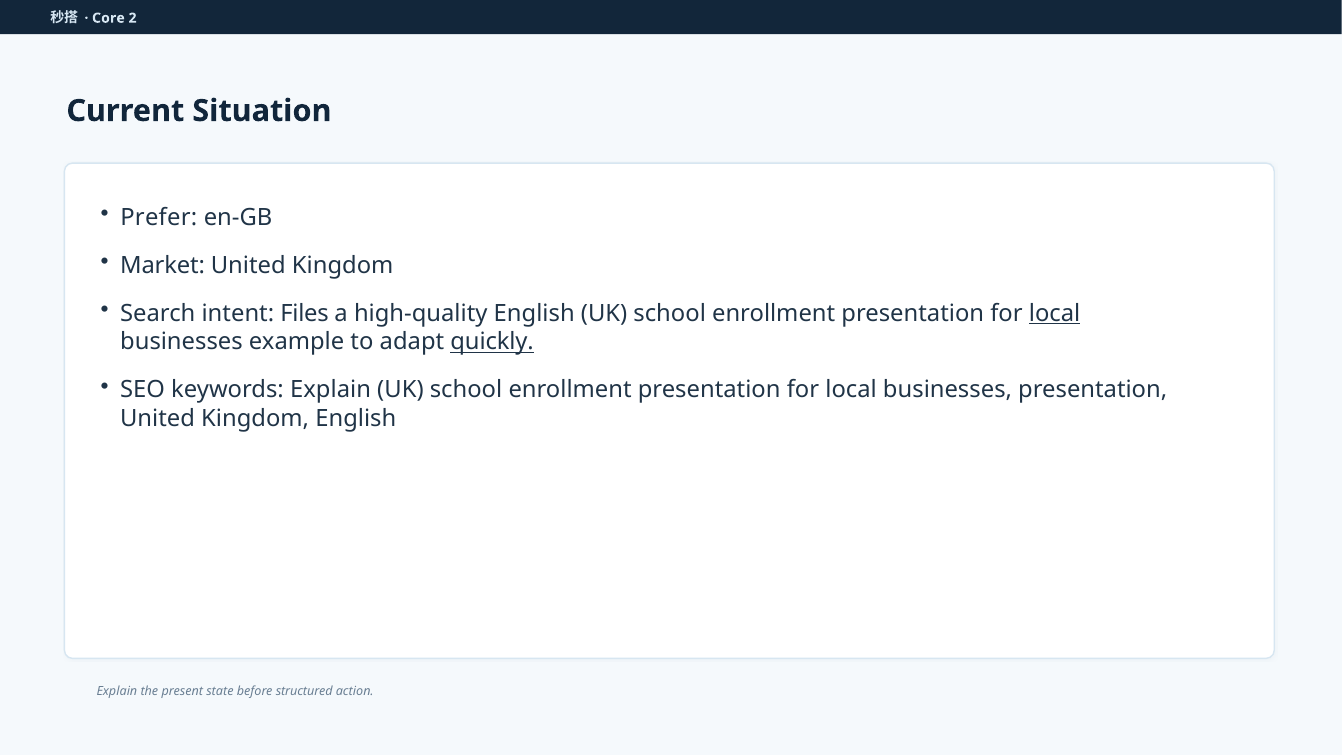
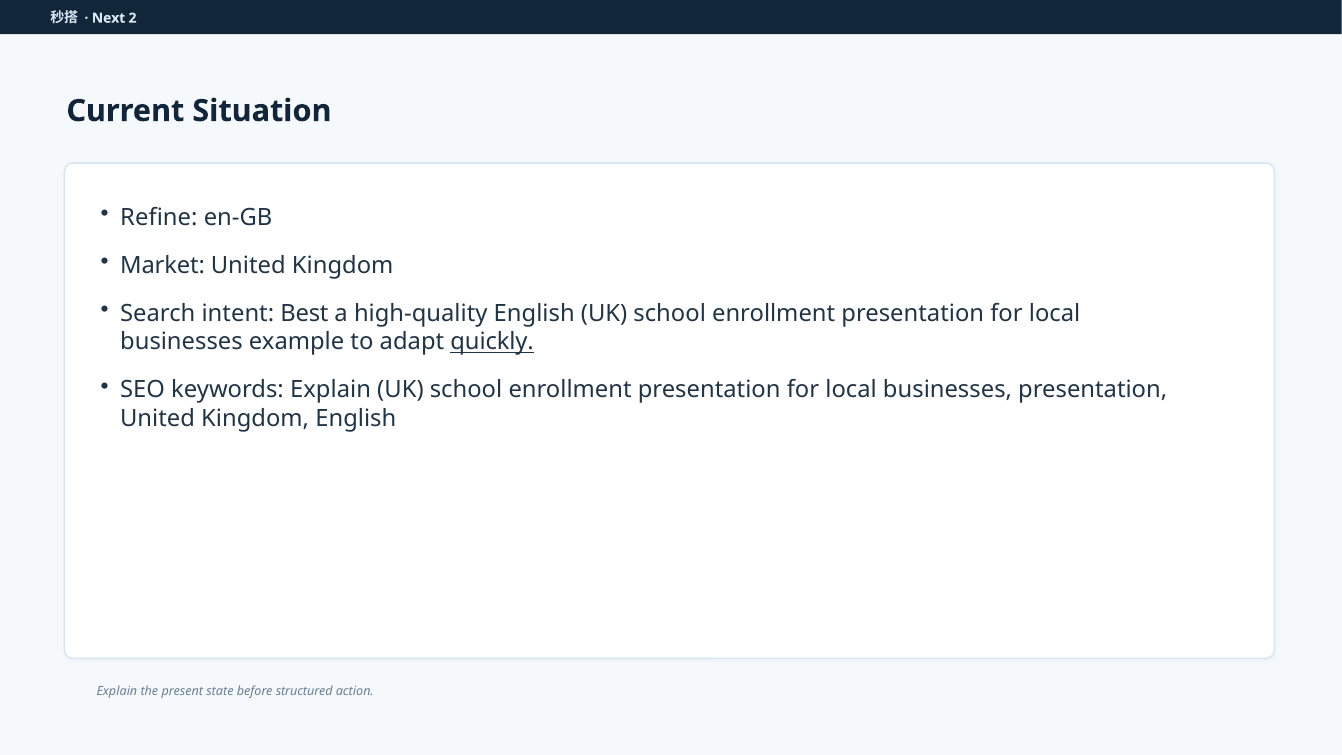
Core: Core -> Next
Prefer: Prefer -> Refine
Files: Files -> Best
local at (1055, 313) underline: present -> none
